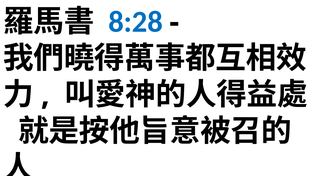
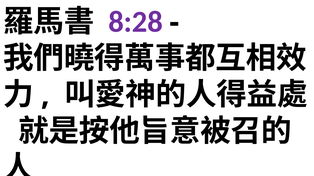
8:28 colour: blue -> purple
